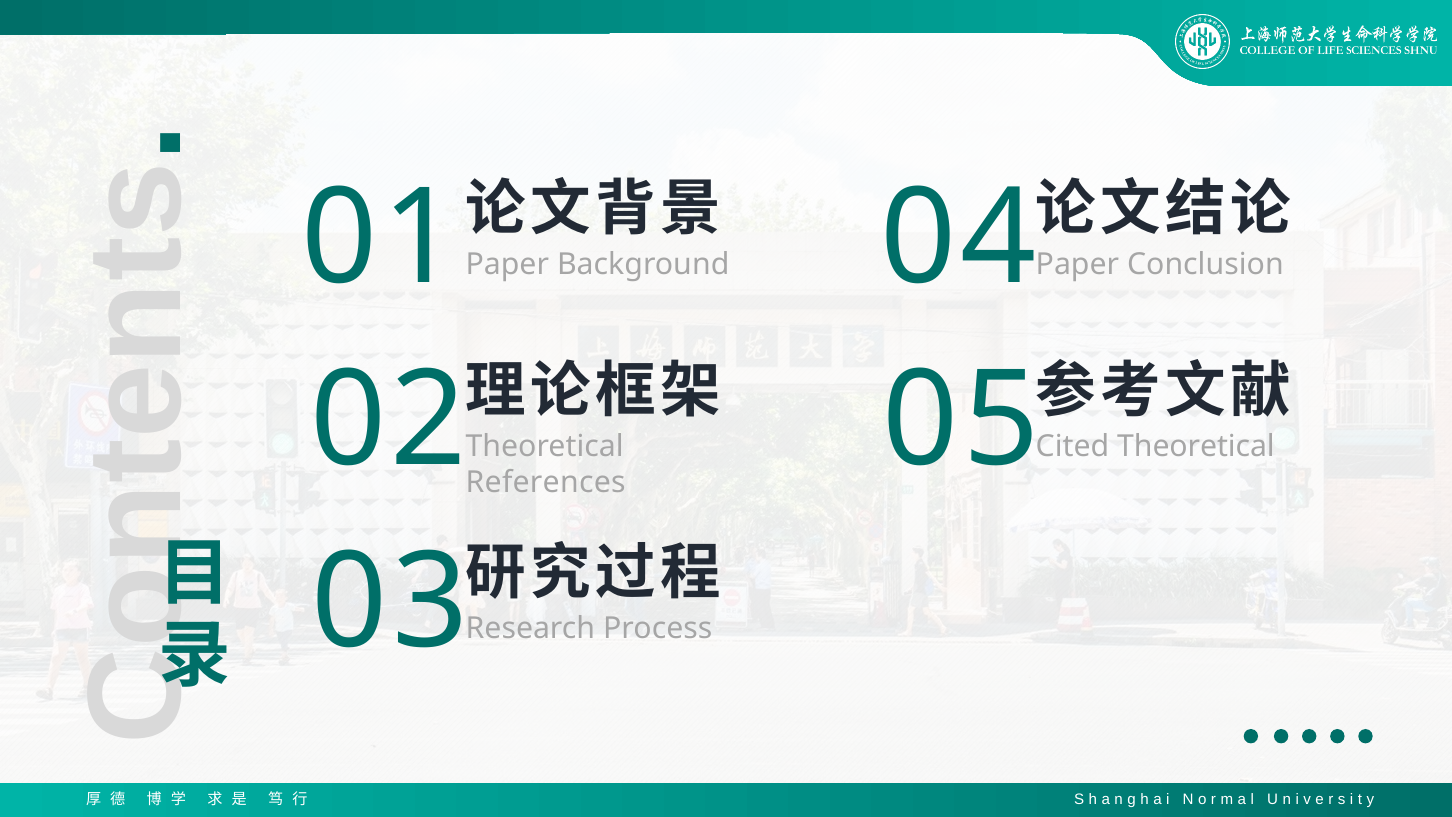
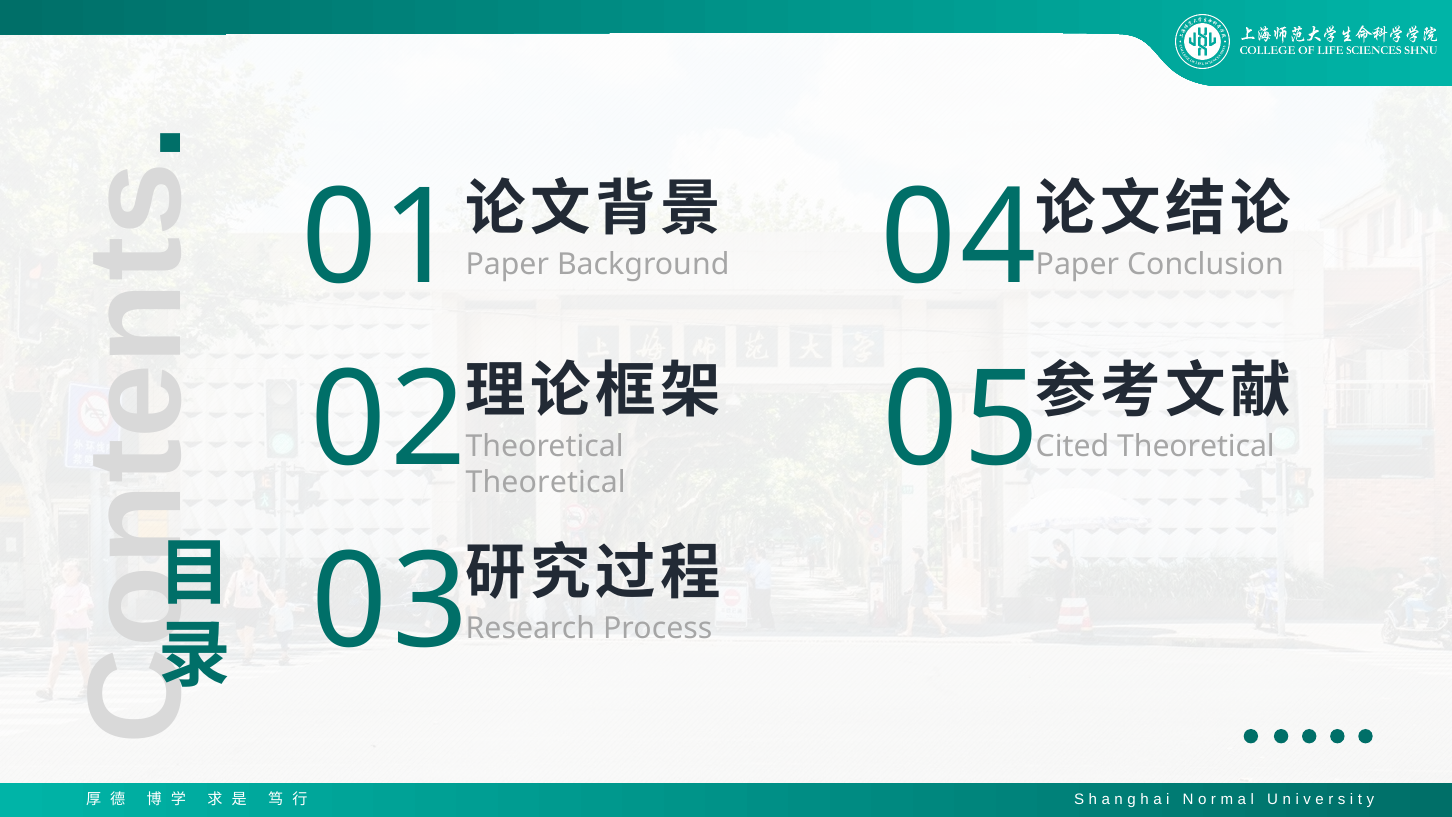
References at (546, 482): References -> Theoretical
